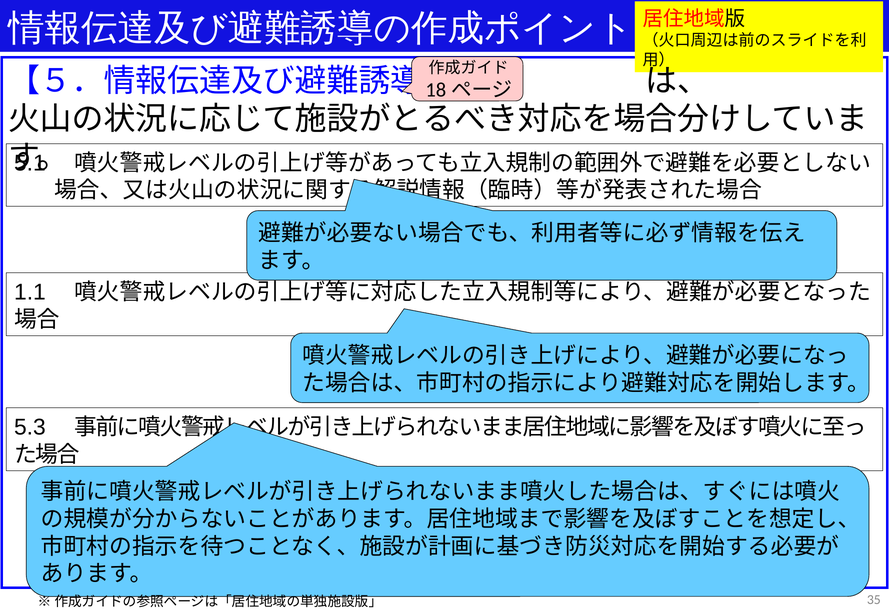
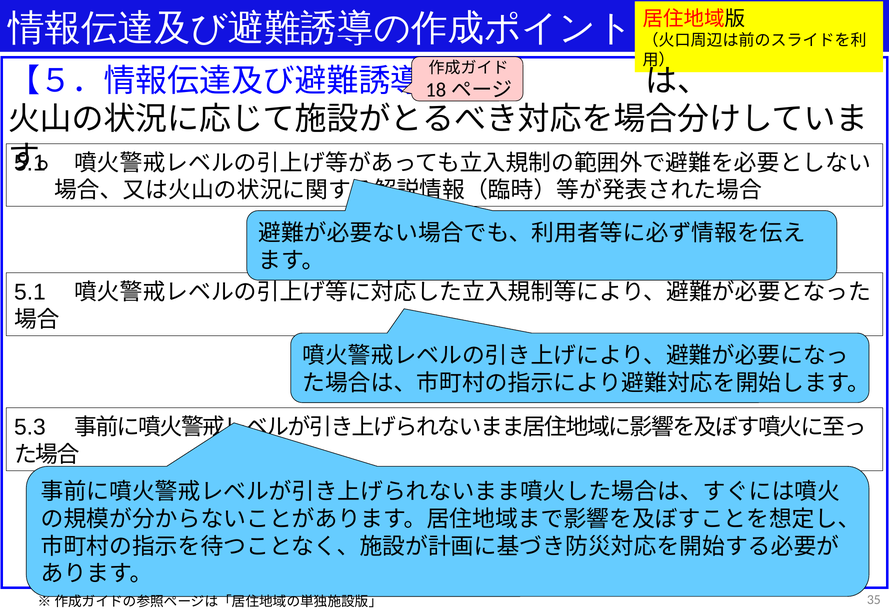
1.1 at (30, 292): 1.1 -> 5.1
